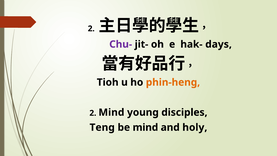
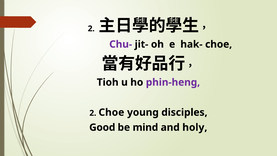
hak- days: days -> choe
phin-heng colour: orange -> purple
2 Mind: Mind -> Choe
Teng: Teng -> Good
